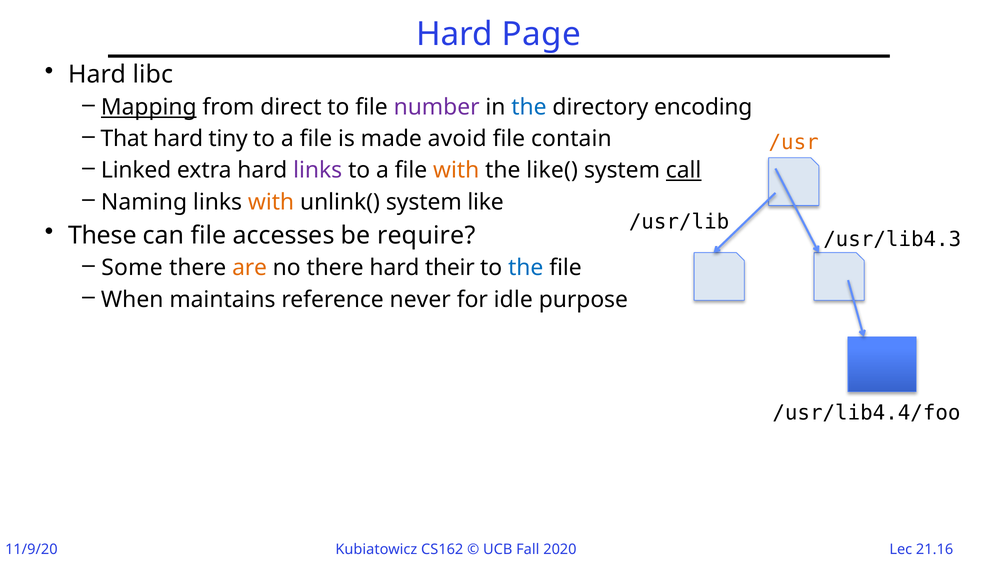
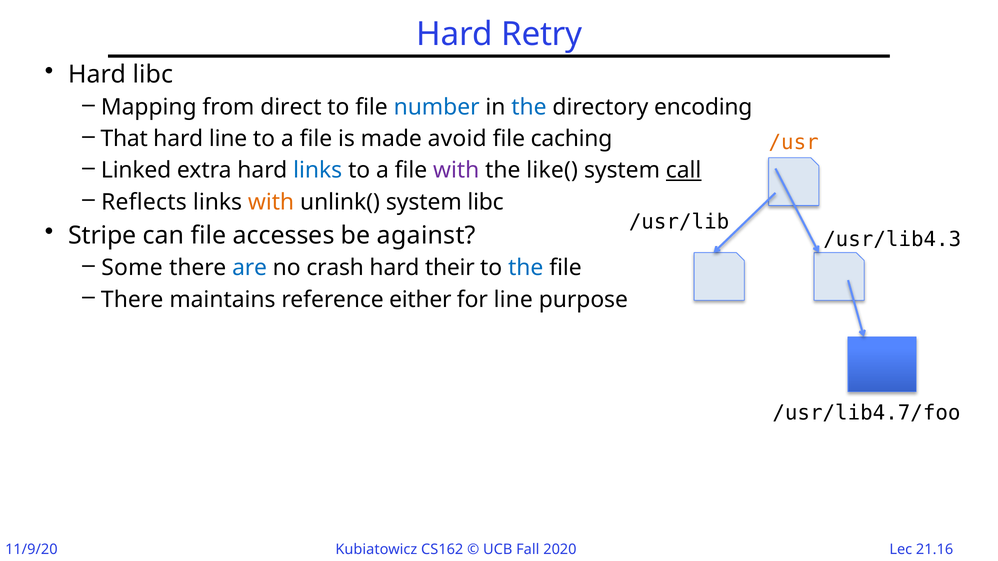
Page: Page -> Retry
Mapping underline: present -> none
number colour: purple -> blue
hard tiny: tiny -> line
contain: contain -> caching
links at (318, 171) colour: purple -> blue
with at (456, 171) colour: orange -> purple
Naming: Naming -> Reflects
system like: like -> libc
These: These -> Stripe
require: require -> against
are colour: orange -> blue
no there: there -> crash
When at (132, 300): When -> There
never: never -> either
for idle: idle -> line
/usr/lib4.4/foo: /usr/lib4.4/foo -> /usr/lib4.7/foo
